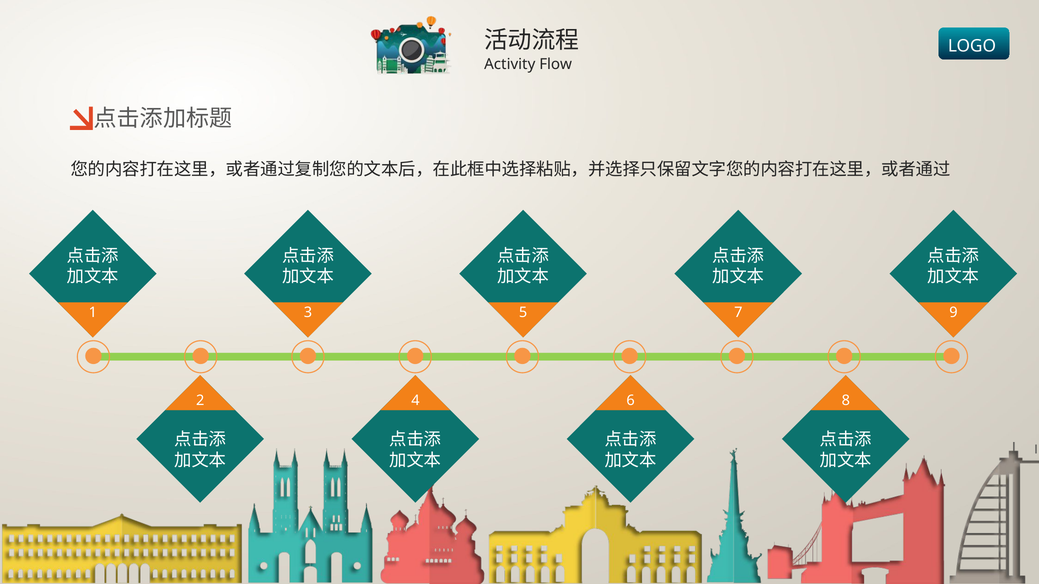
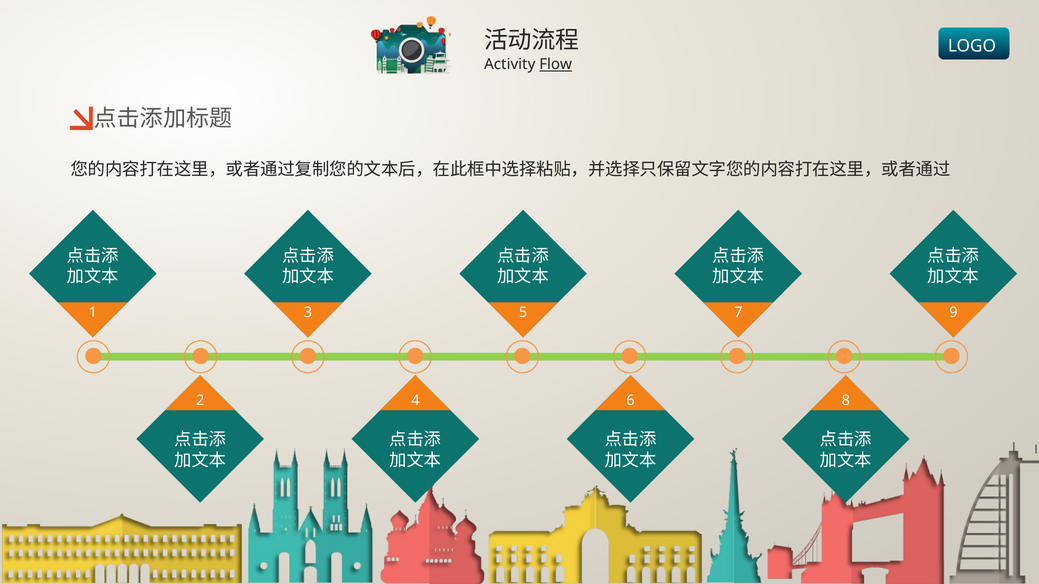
Flow underline: none -> present
